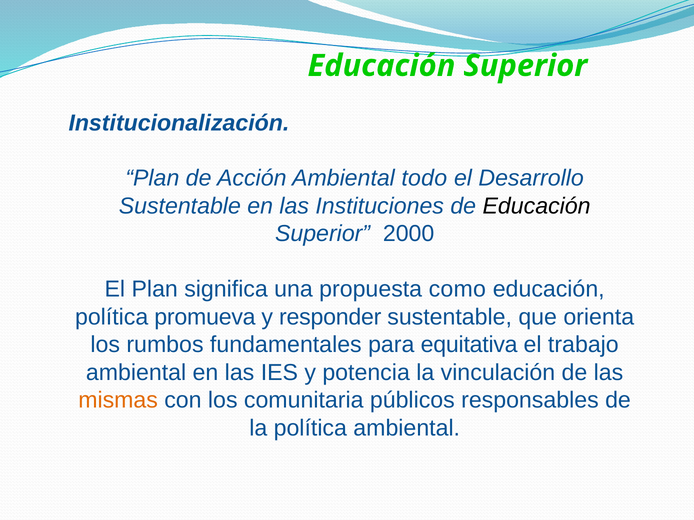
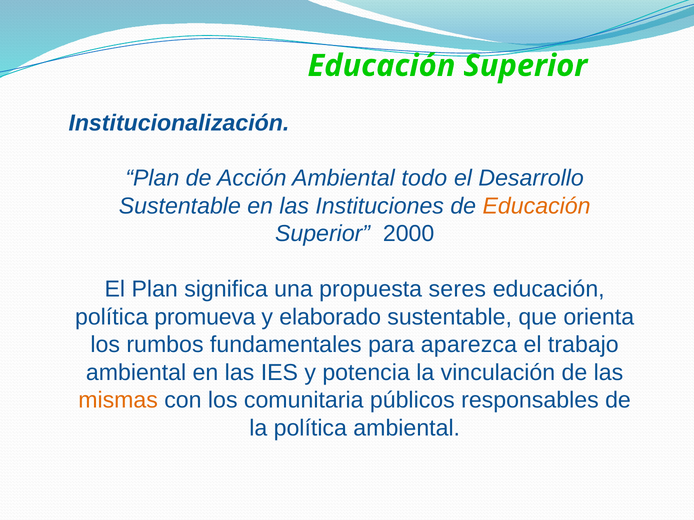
Educación at (537, 206) colour: black -> orange
como: como -> seres
responder: responder -> elaborado
equitativa: equitativa -> aparezca
